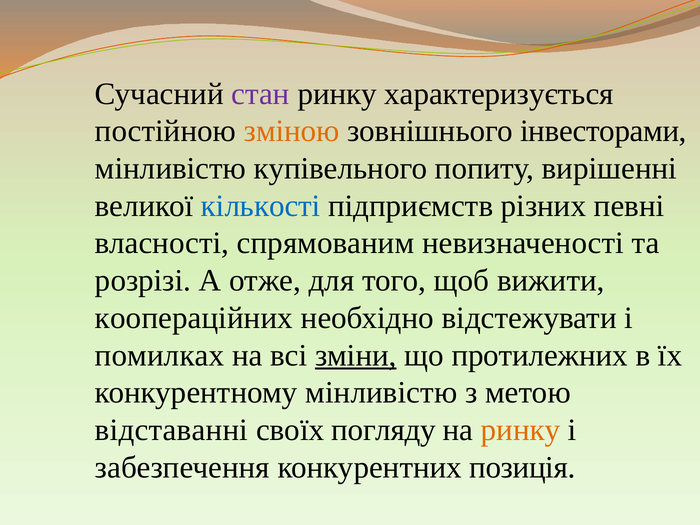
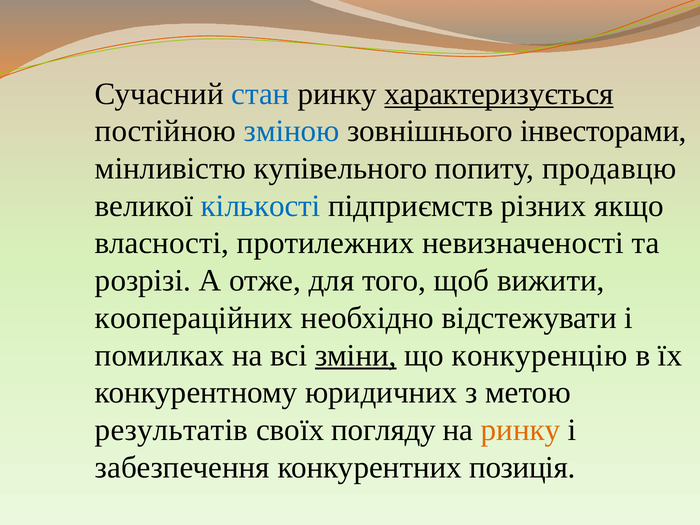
стан colour: purple -> blue
характеризується underline: none -> present
зміною colour: orange -> blue
вирішенні: вирішенні -> продавцю
певні: певні -> якщо
спрямованим: спрямованим -> протилежних
протилежних: протилежних -> конкуренцію
конкурентному мінливістю: мінливістю -> юридичних
відставанні: відставанні -> результатів
